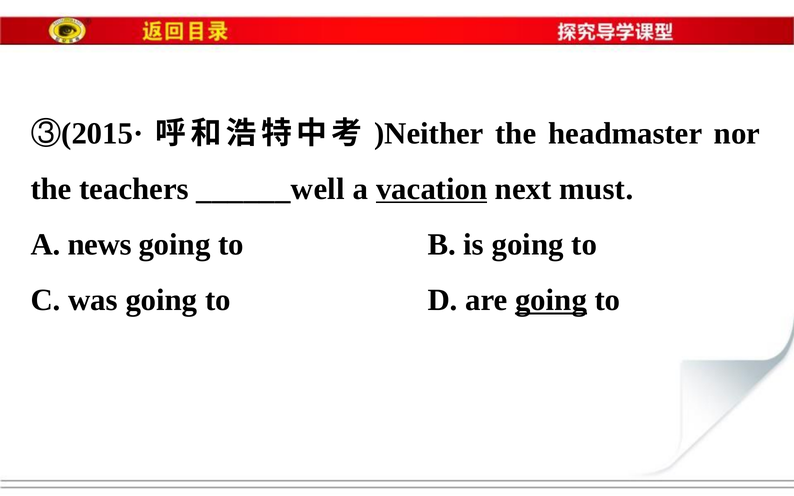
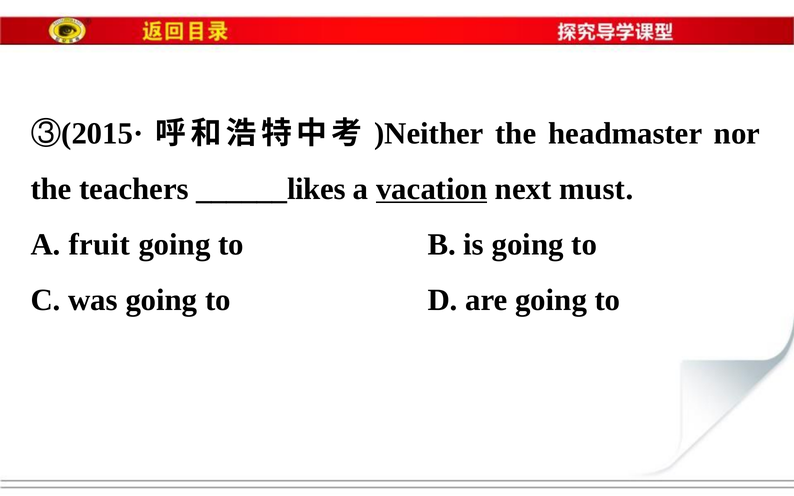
______well: ______well -> ______likes
news: news -> fruit
going at (551, 300) underline: present -> none
